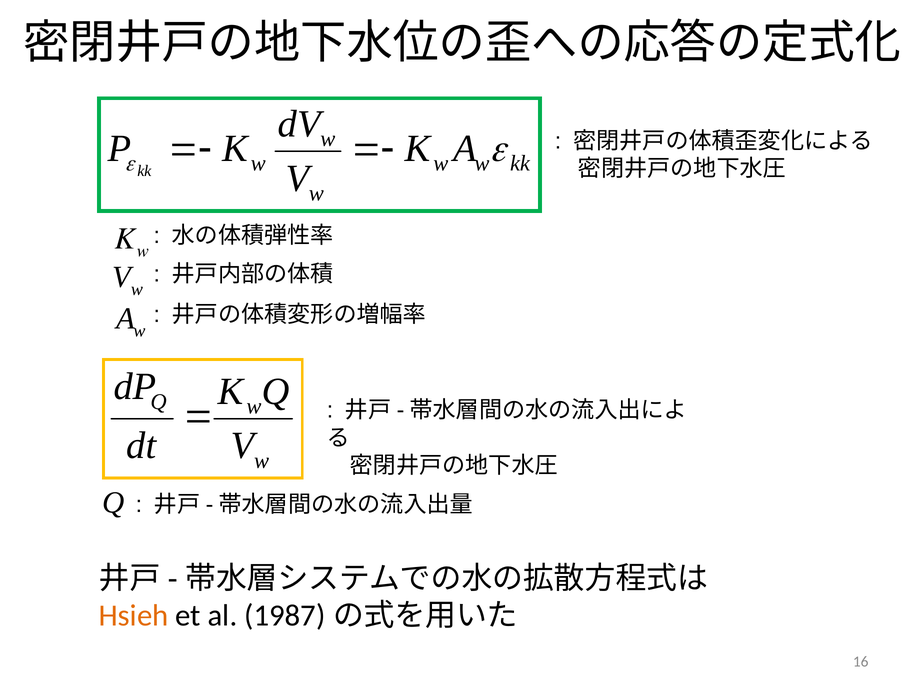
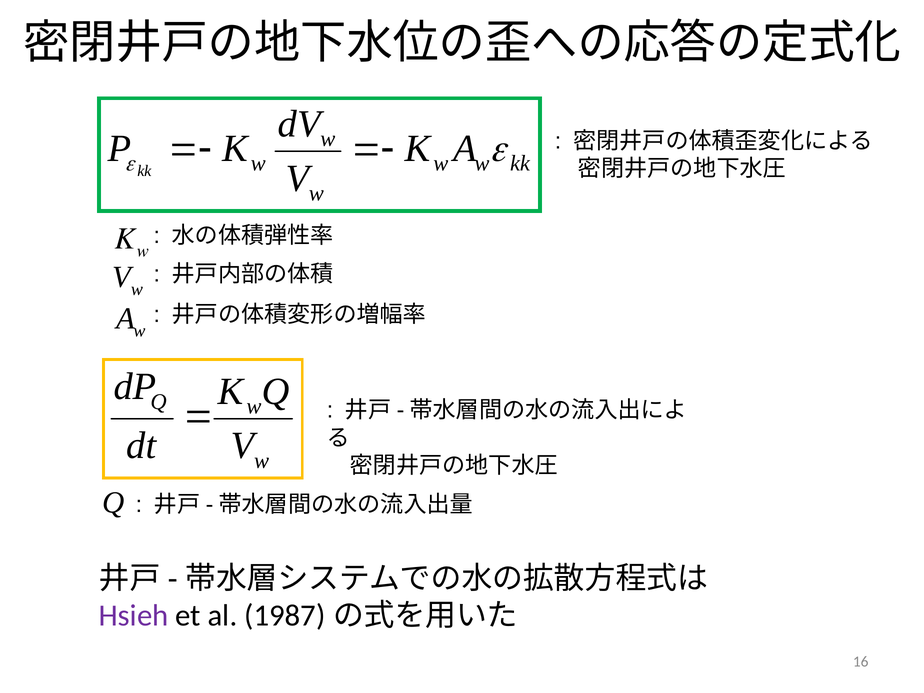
Hsieh colour: orange -> purple
